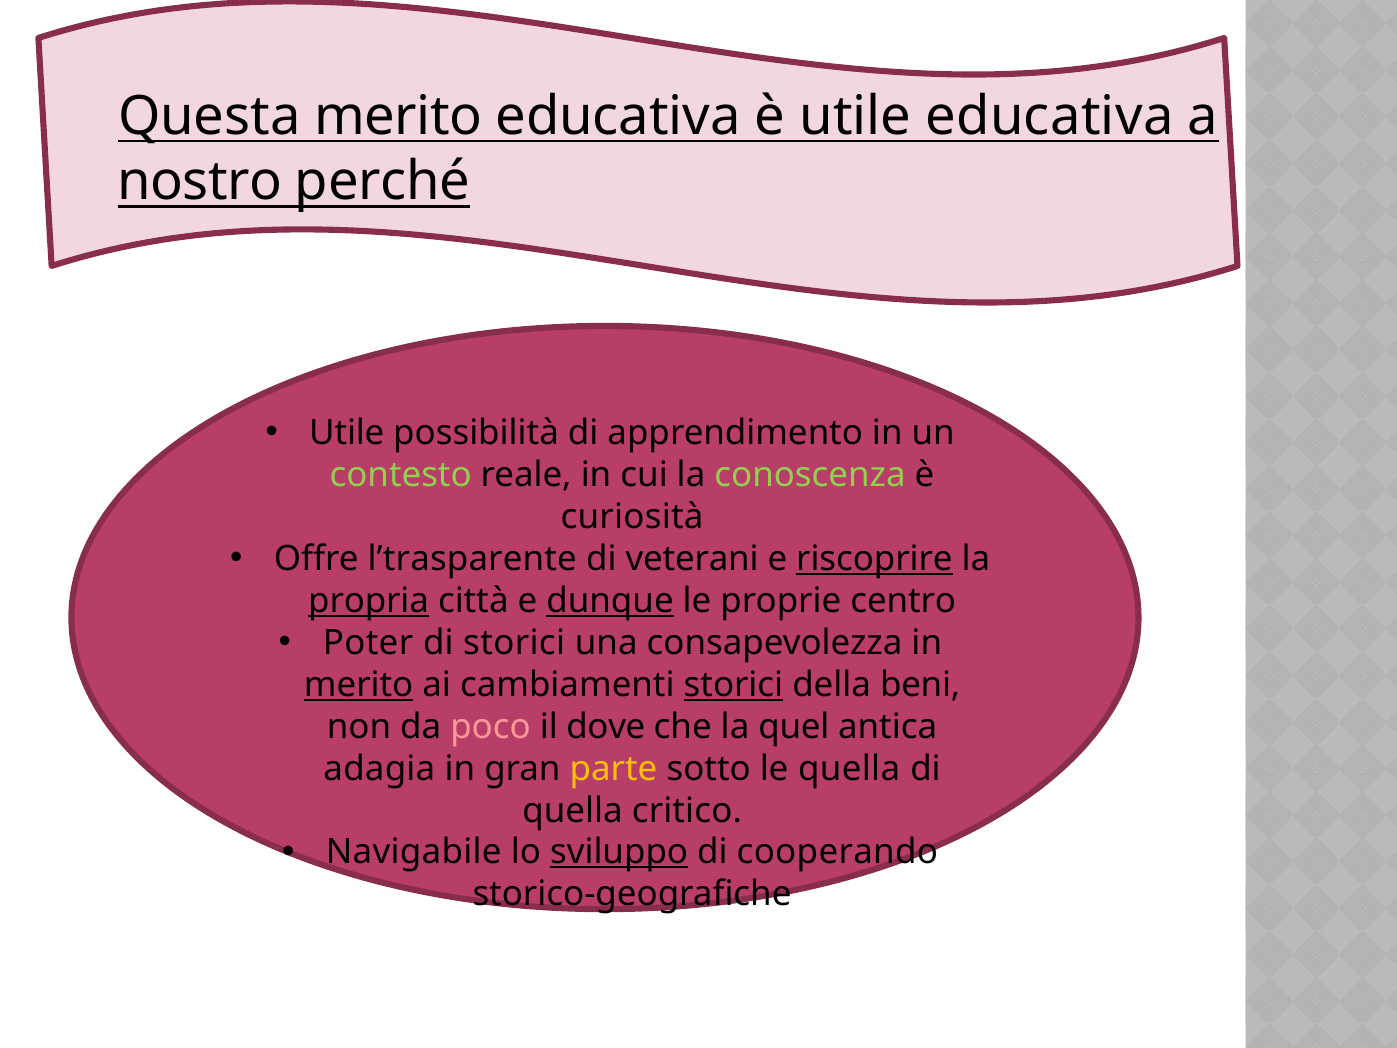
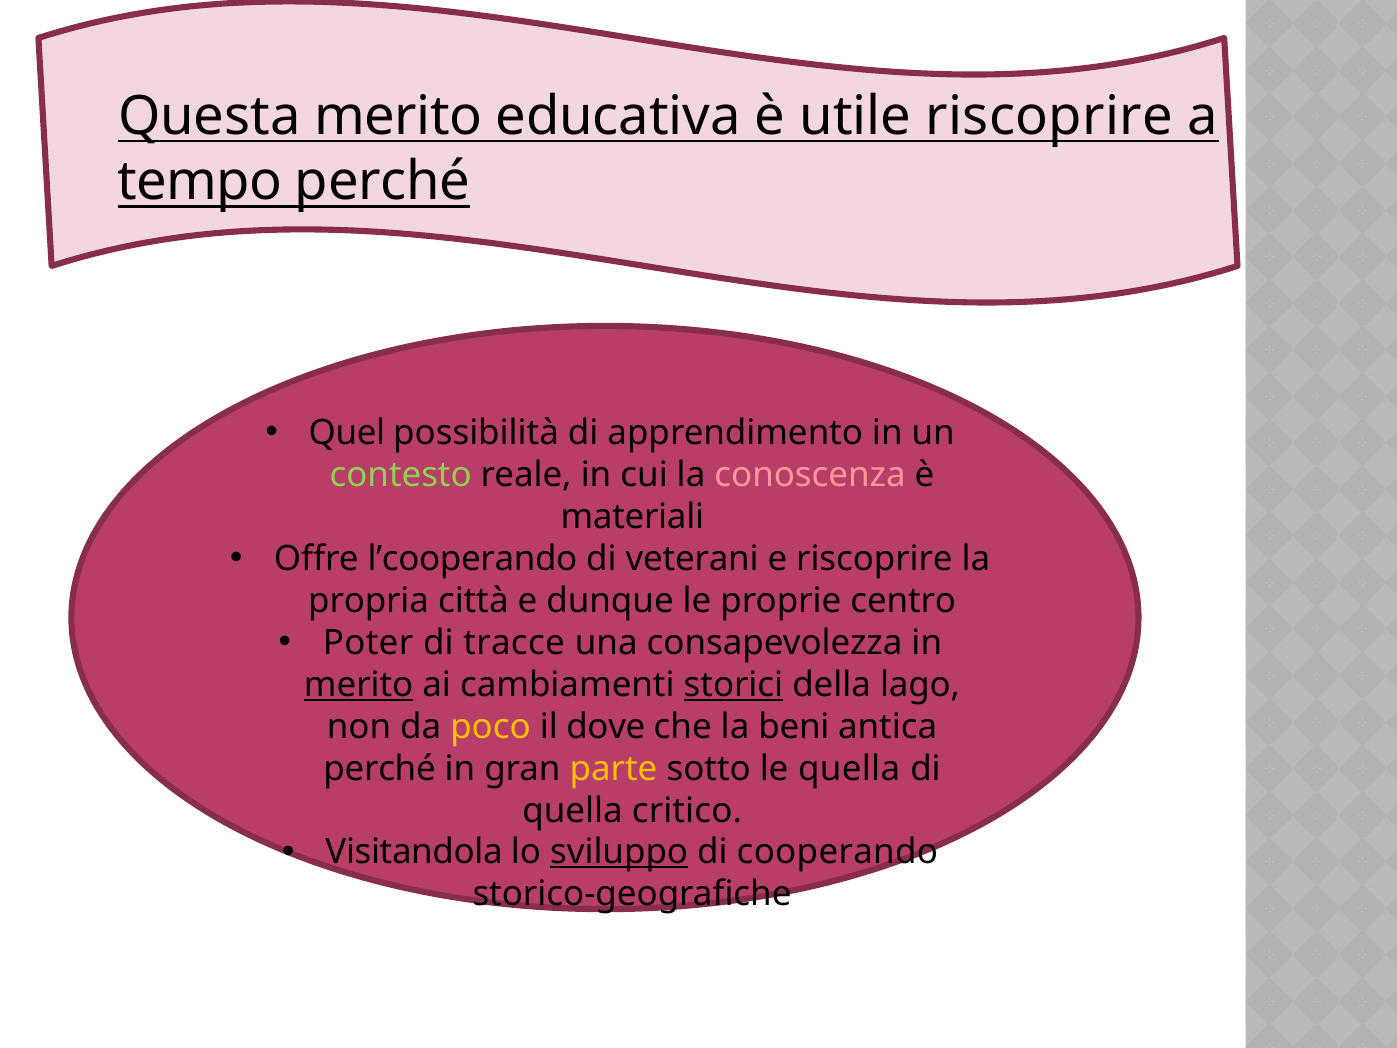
utile educativa: educativa -> riscoprire
nostro: nostro -> tempo
Utile at (347, 433): Utile -> Quel
conoscenza colour: light green -> pink
curiosità: curiosità -> materiali
l’trasparente: l’trasparente -> l’cooperando
riscoprire at (874, 559) underline: present -> none
propria underline: present -> none
dunque underline: present -> none
di storici: storici -> tracce
beni: beni -> lago
poco colour: pink -> yellow
quel: quel -> beni
adagia at (379, 768): adagia -> perché
Navigabile: Navigabile -> Visitandola
